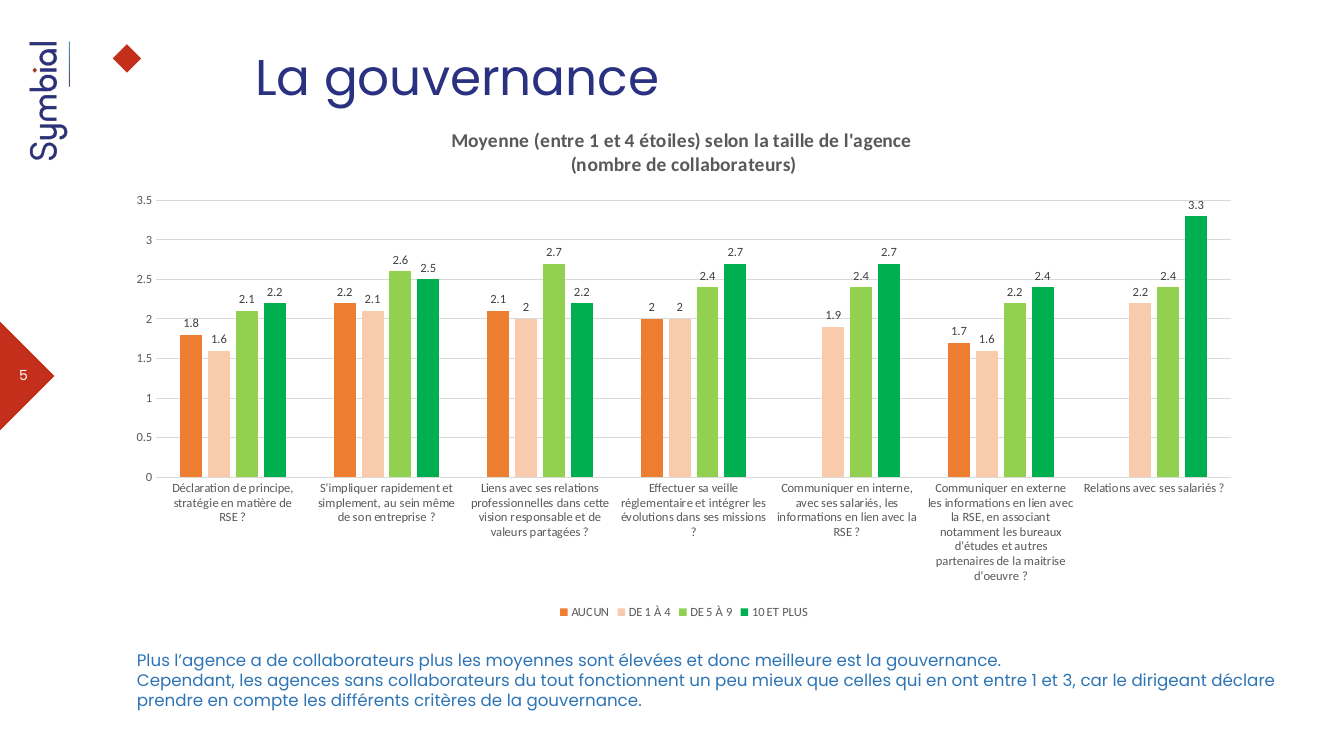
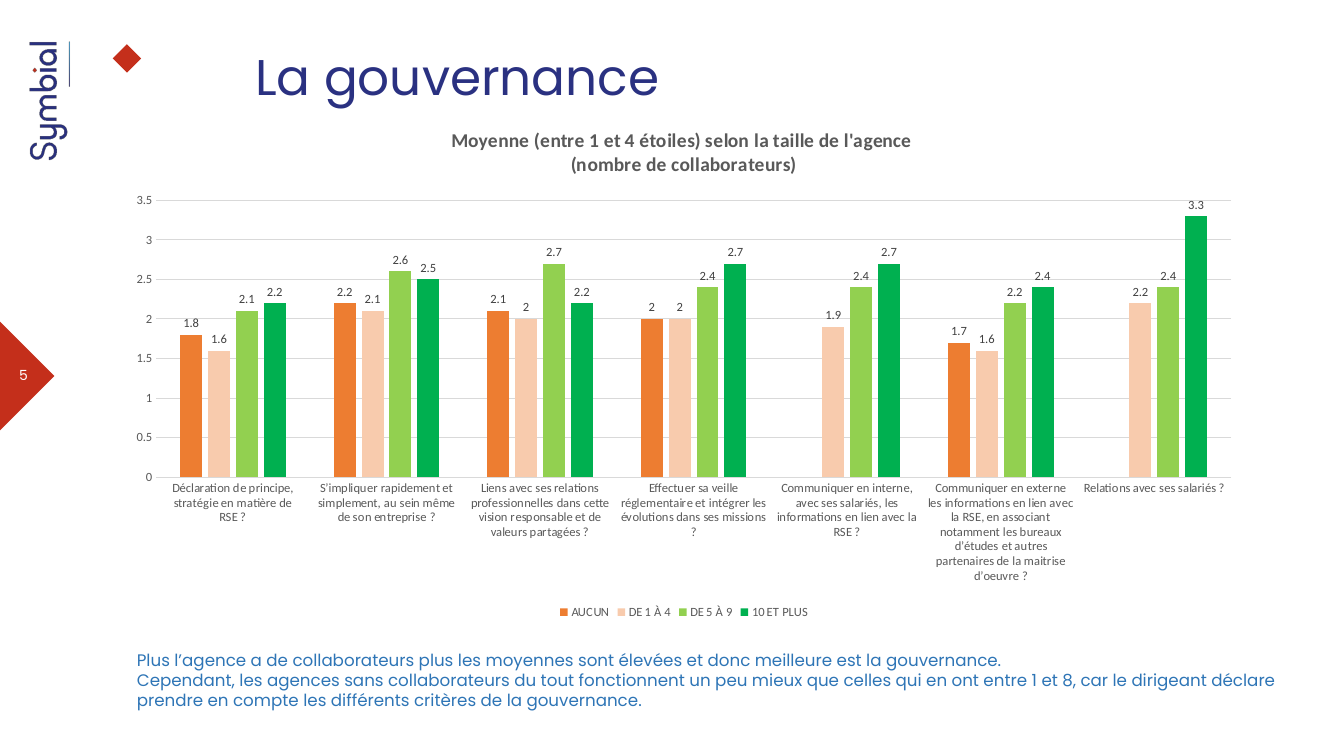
et 3: 3 -> 8
